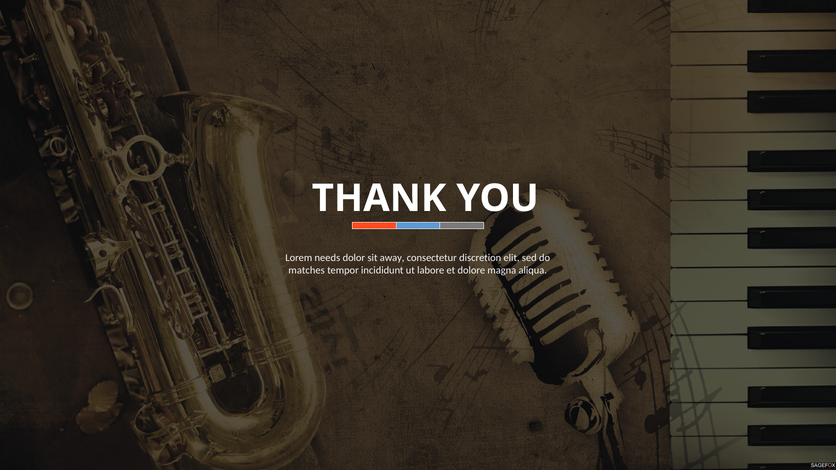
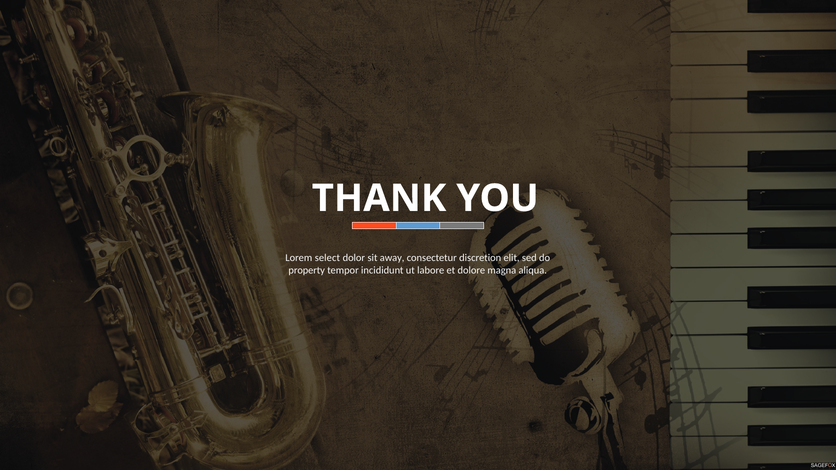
needs: needs -> select
matches: matches -> property
